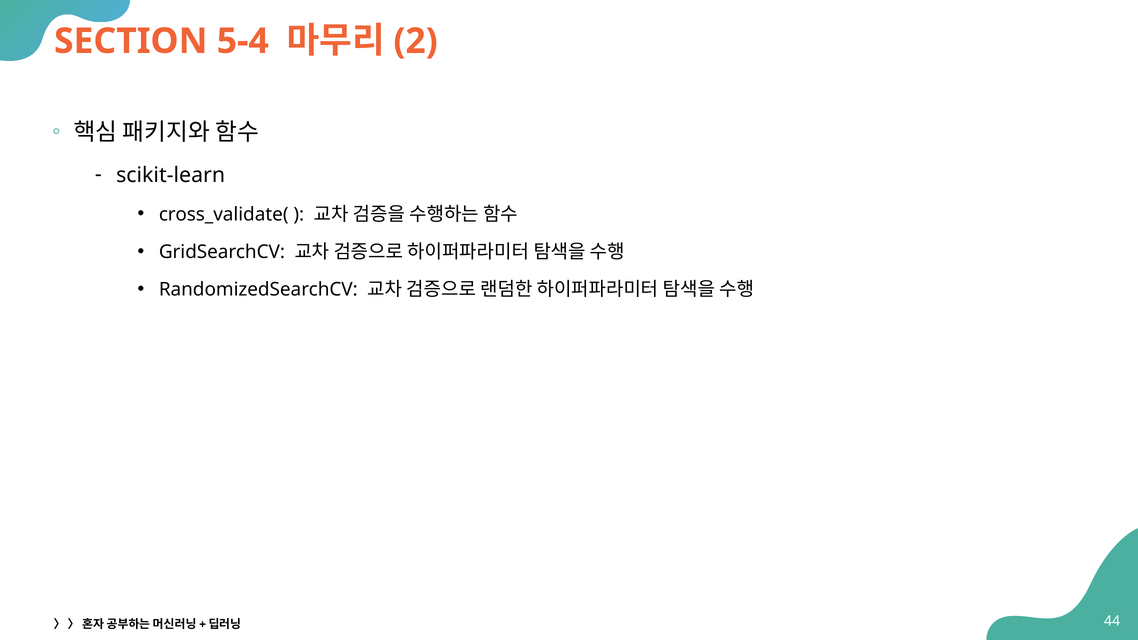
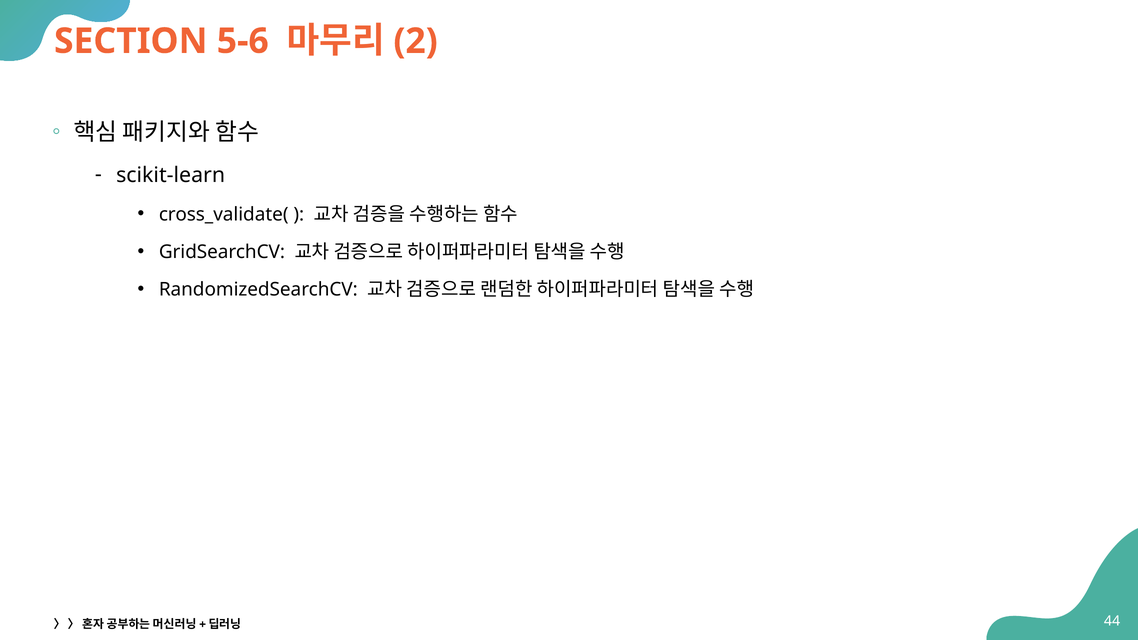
5-4: 5-4 -> 5-6
